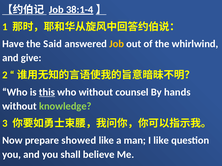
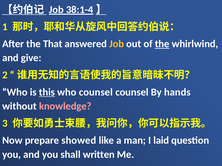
Have: Have -> After
Said: Said -> That
the at (162, 44) underline: none -> present
who without: without -> counsel
knowledge colour: light green -> pink
I like: like -> laid
believe: believe -> written
